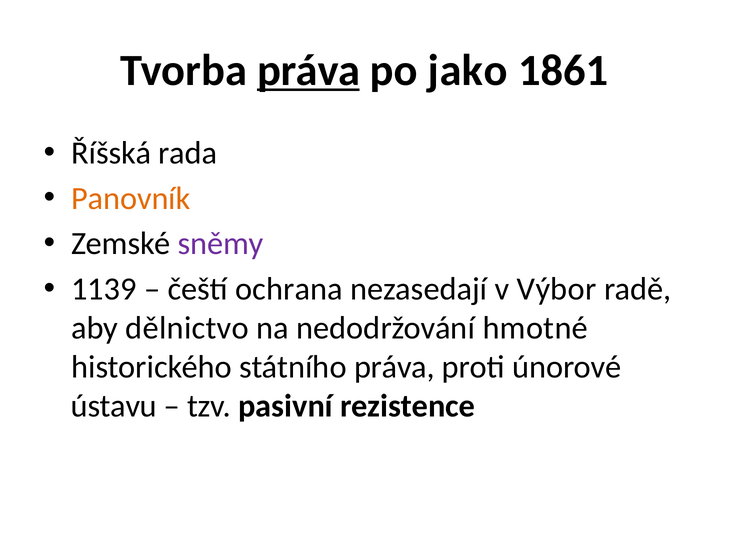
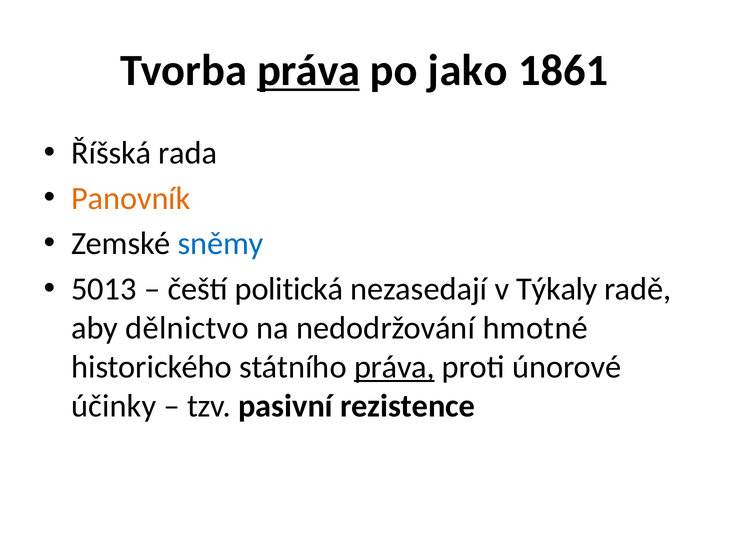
sněmy colour: purple -> blue
1139: 1139 -> 5013
ochrana: ochrana -> politická
Výbor: Výbor -> Týkaly
práva at (394, 367) underline: none -> present
ústavu: ústavu -> účinky
